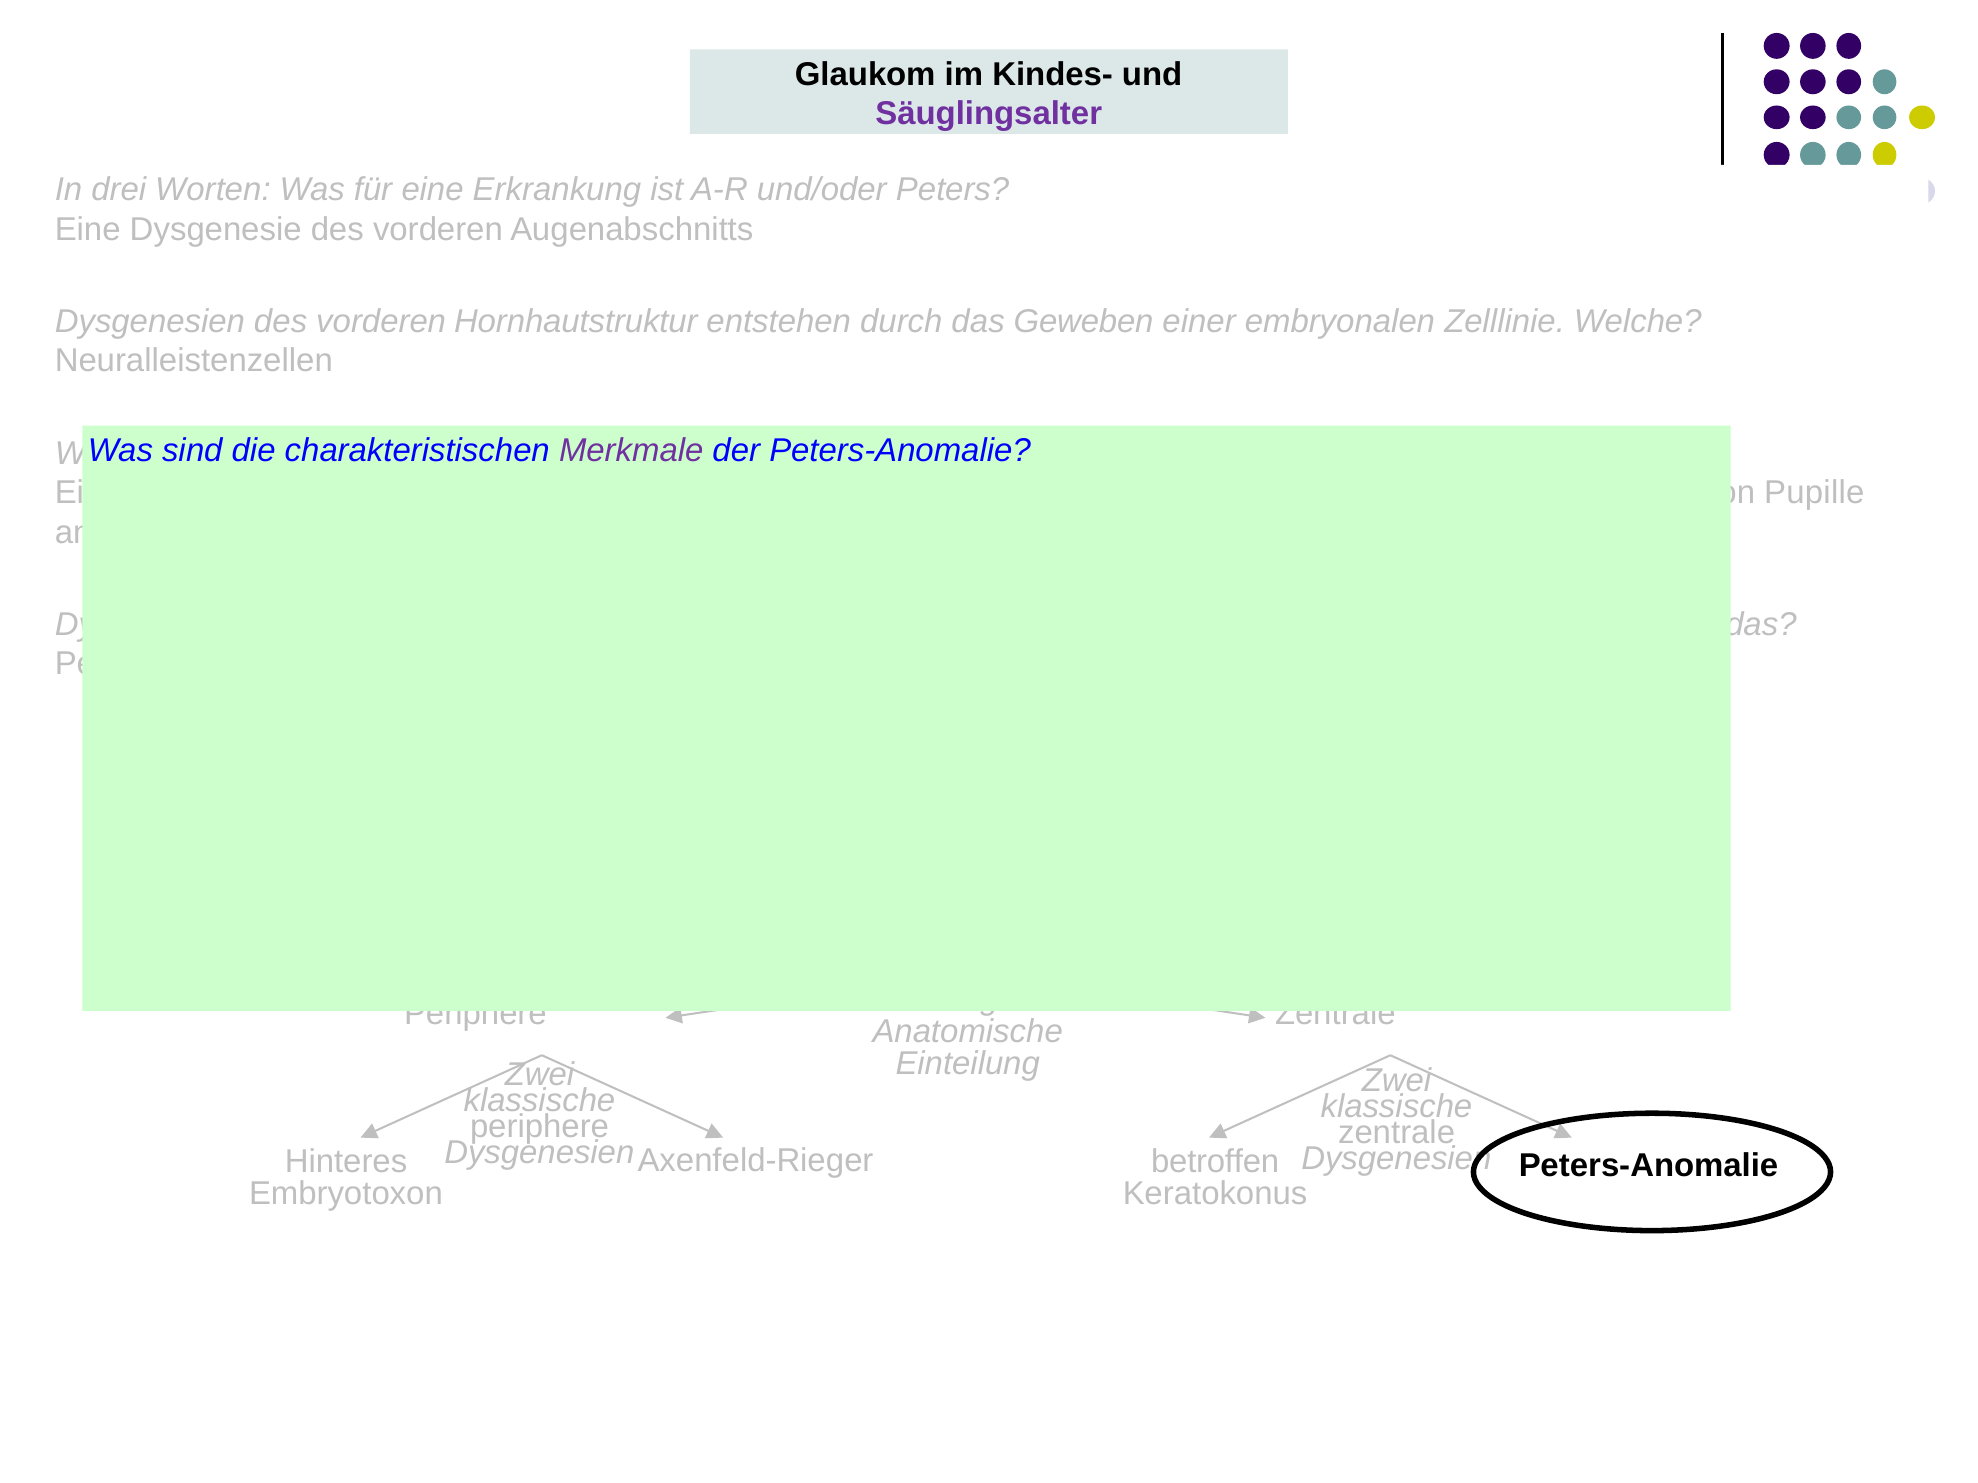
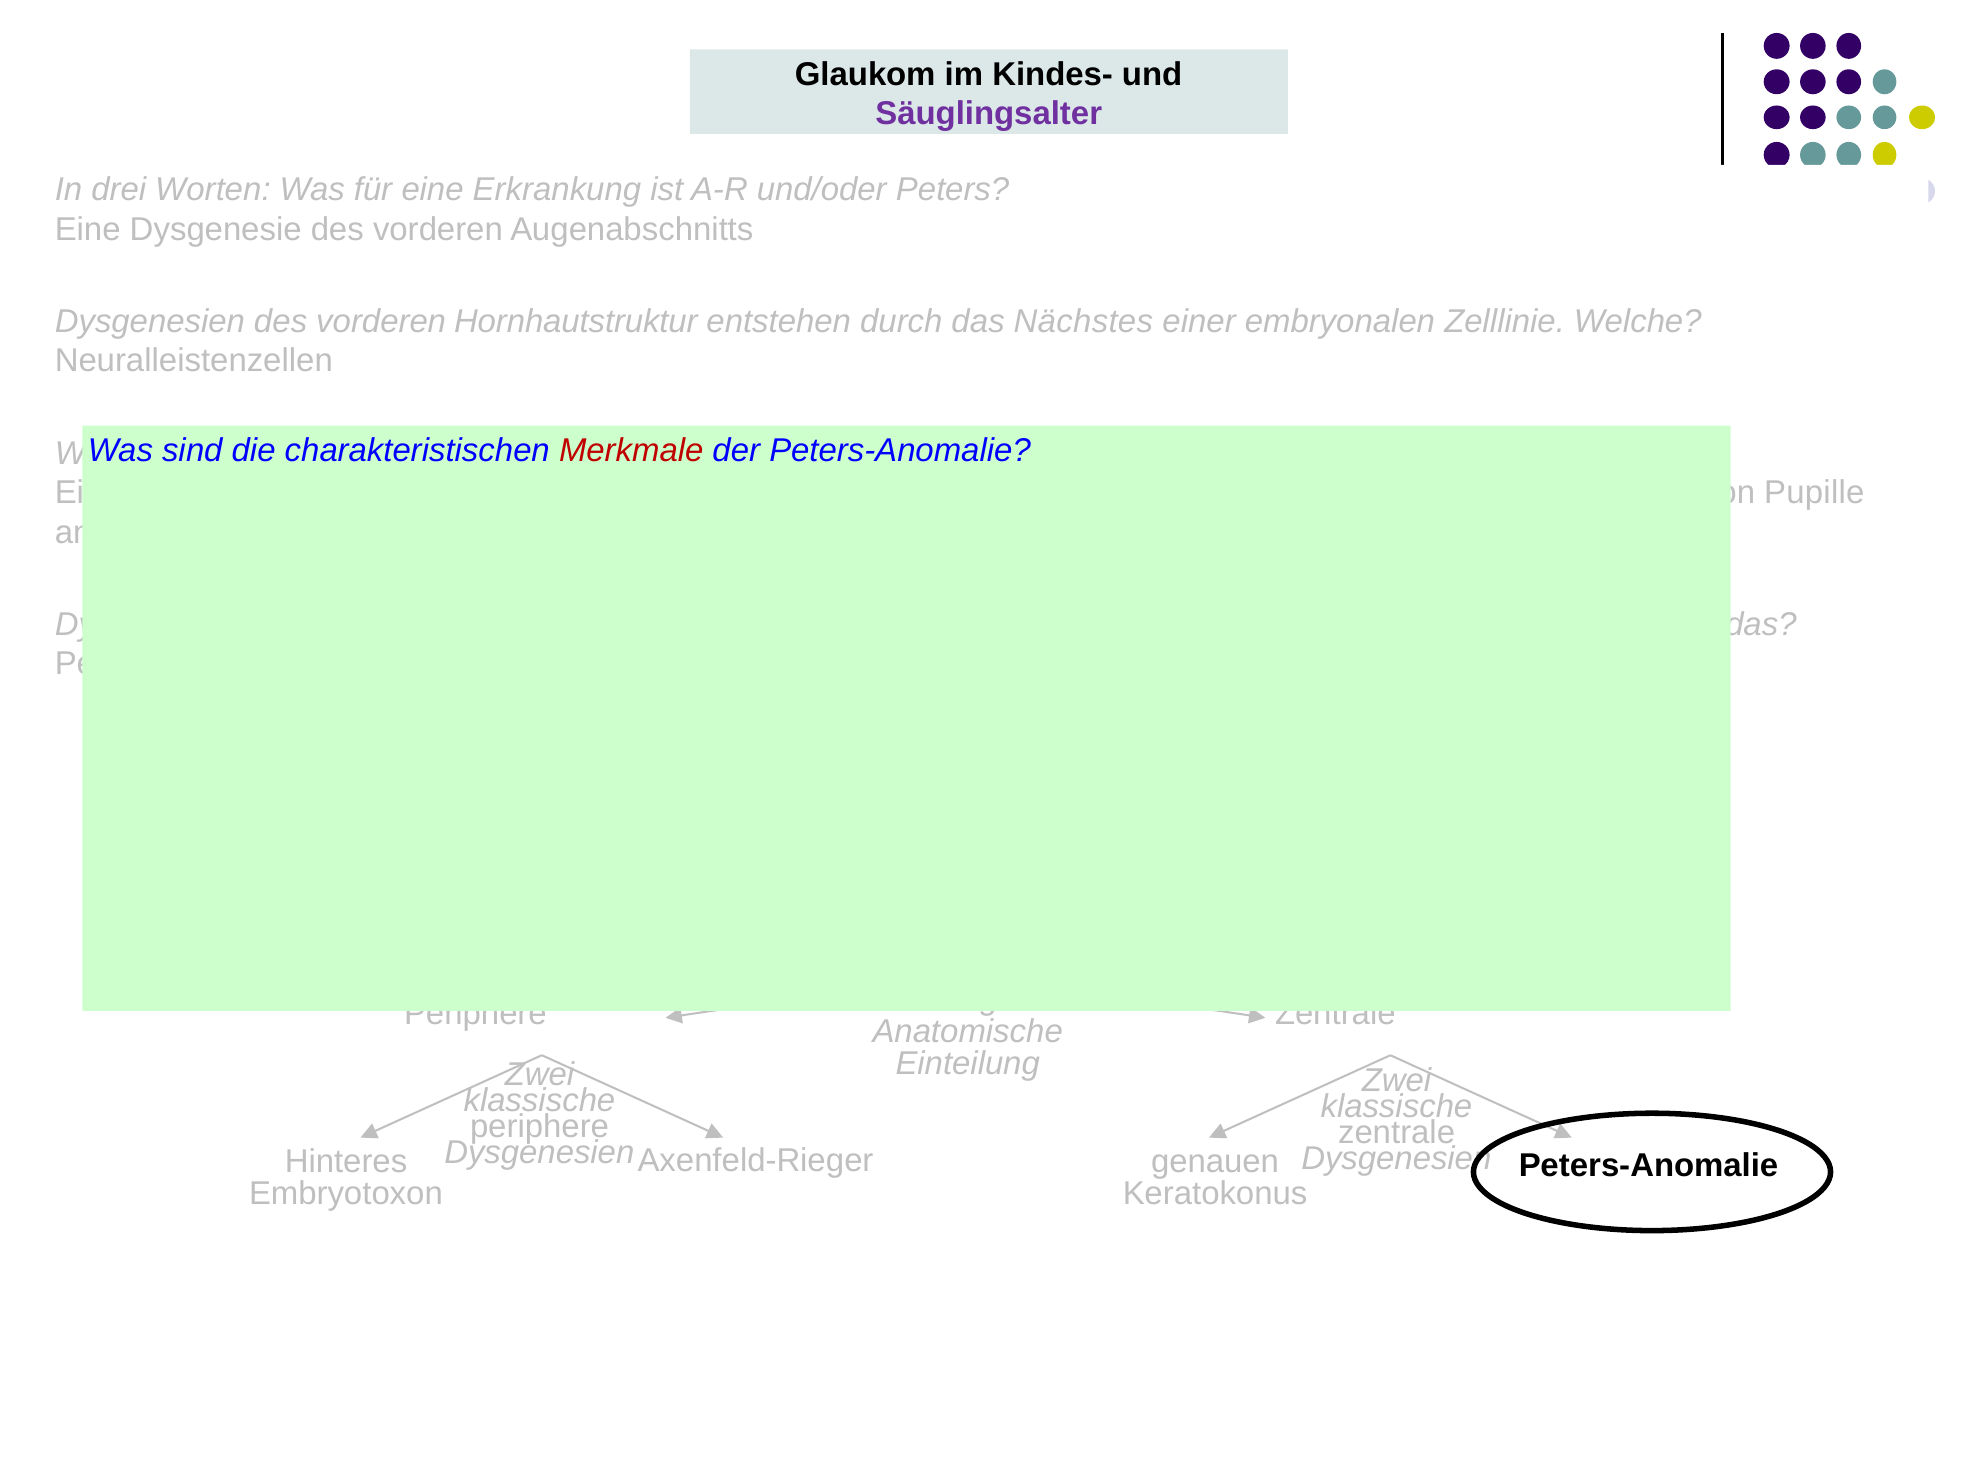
das Geweben: Geweben -> Nächstes
Merkmale colour: purple -> red
Axenfeld-Rieger betroffen: betroffen -> genauen
